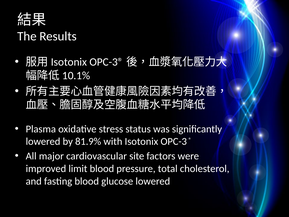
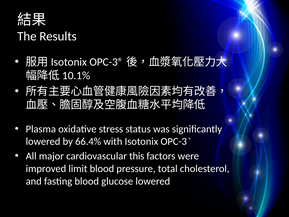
81.9%: 81.9% -> 66.4%
site: site -> this
